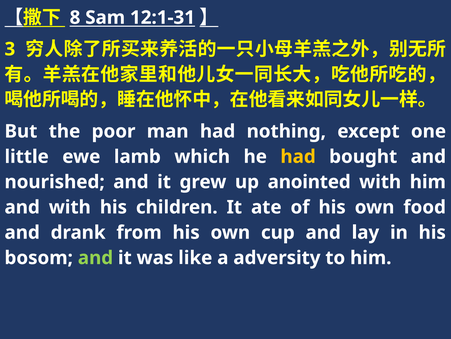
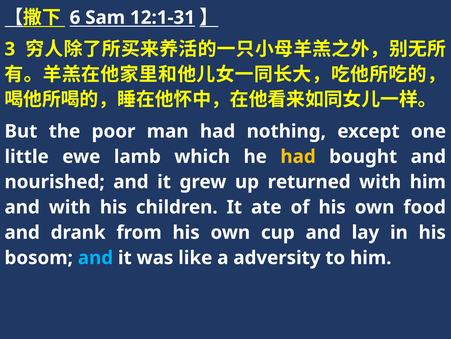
8: 8 -> 6
anointed: anointed -> returned
and at (95, 257) colour: light green -> light blue
